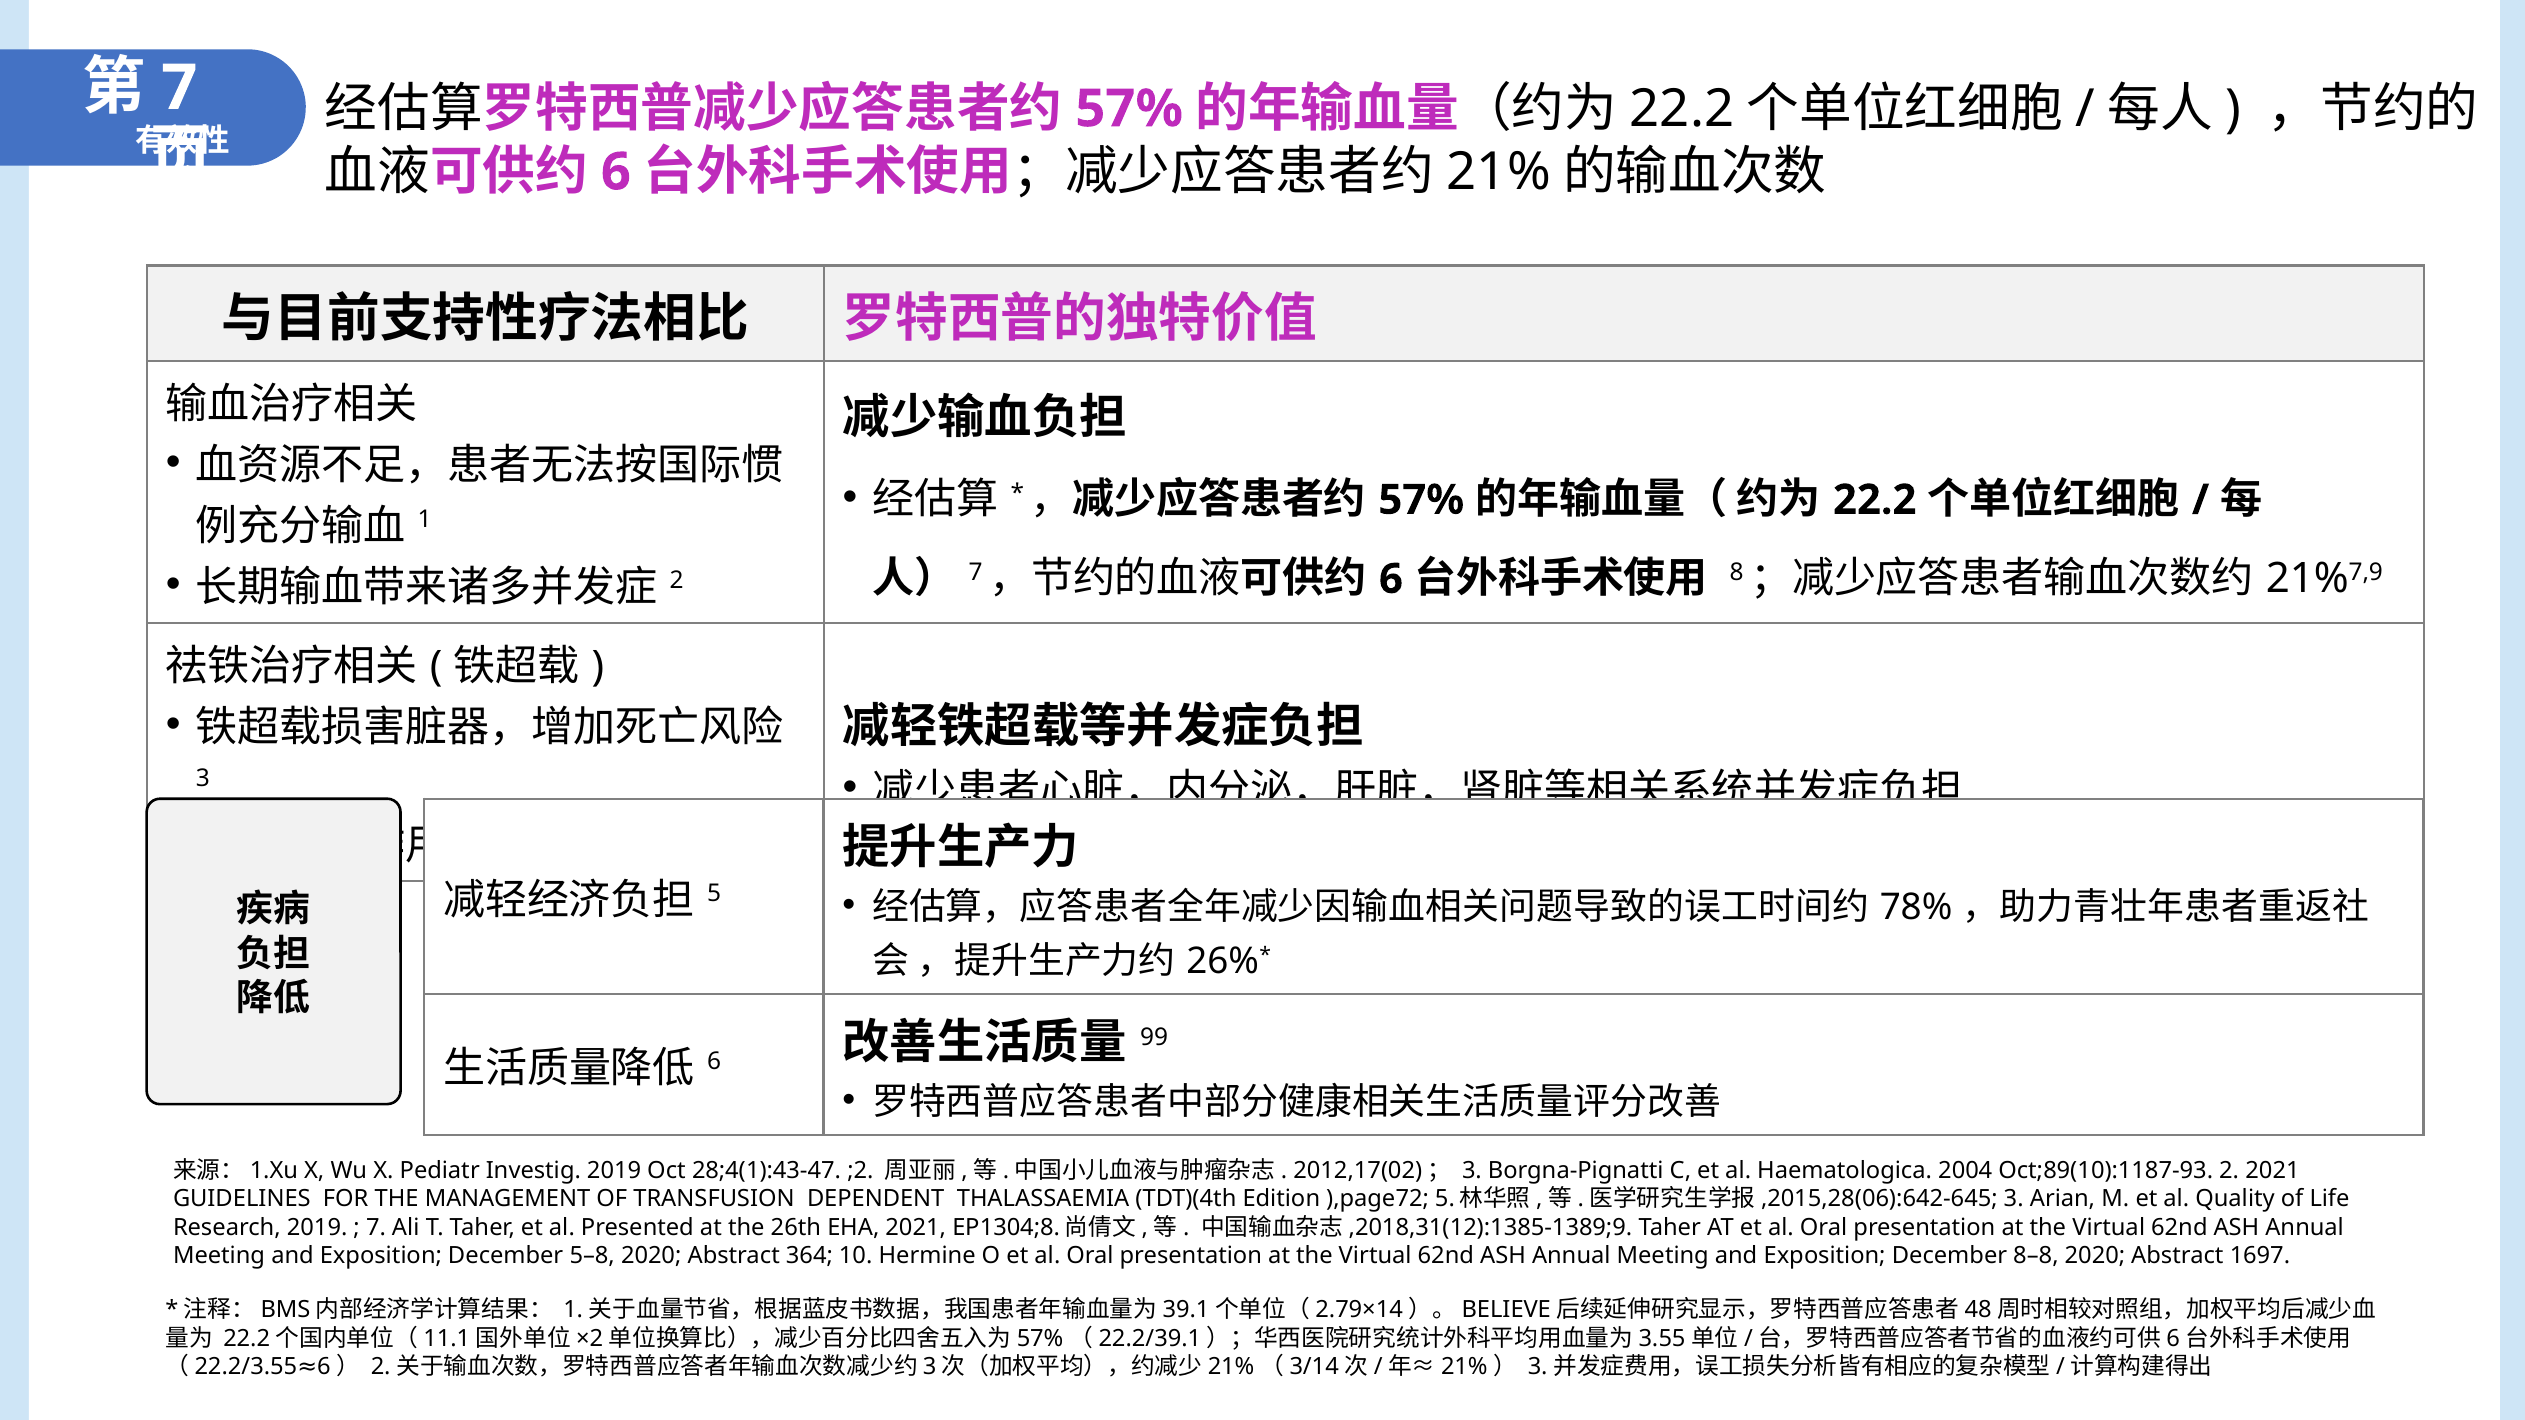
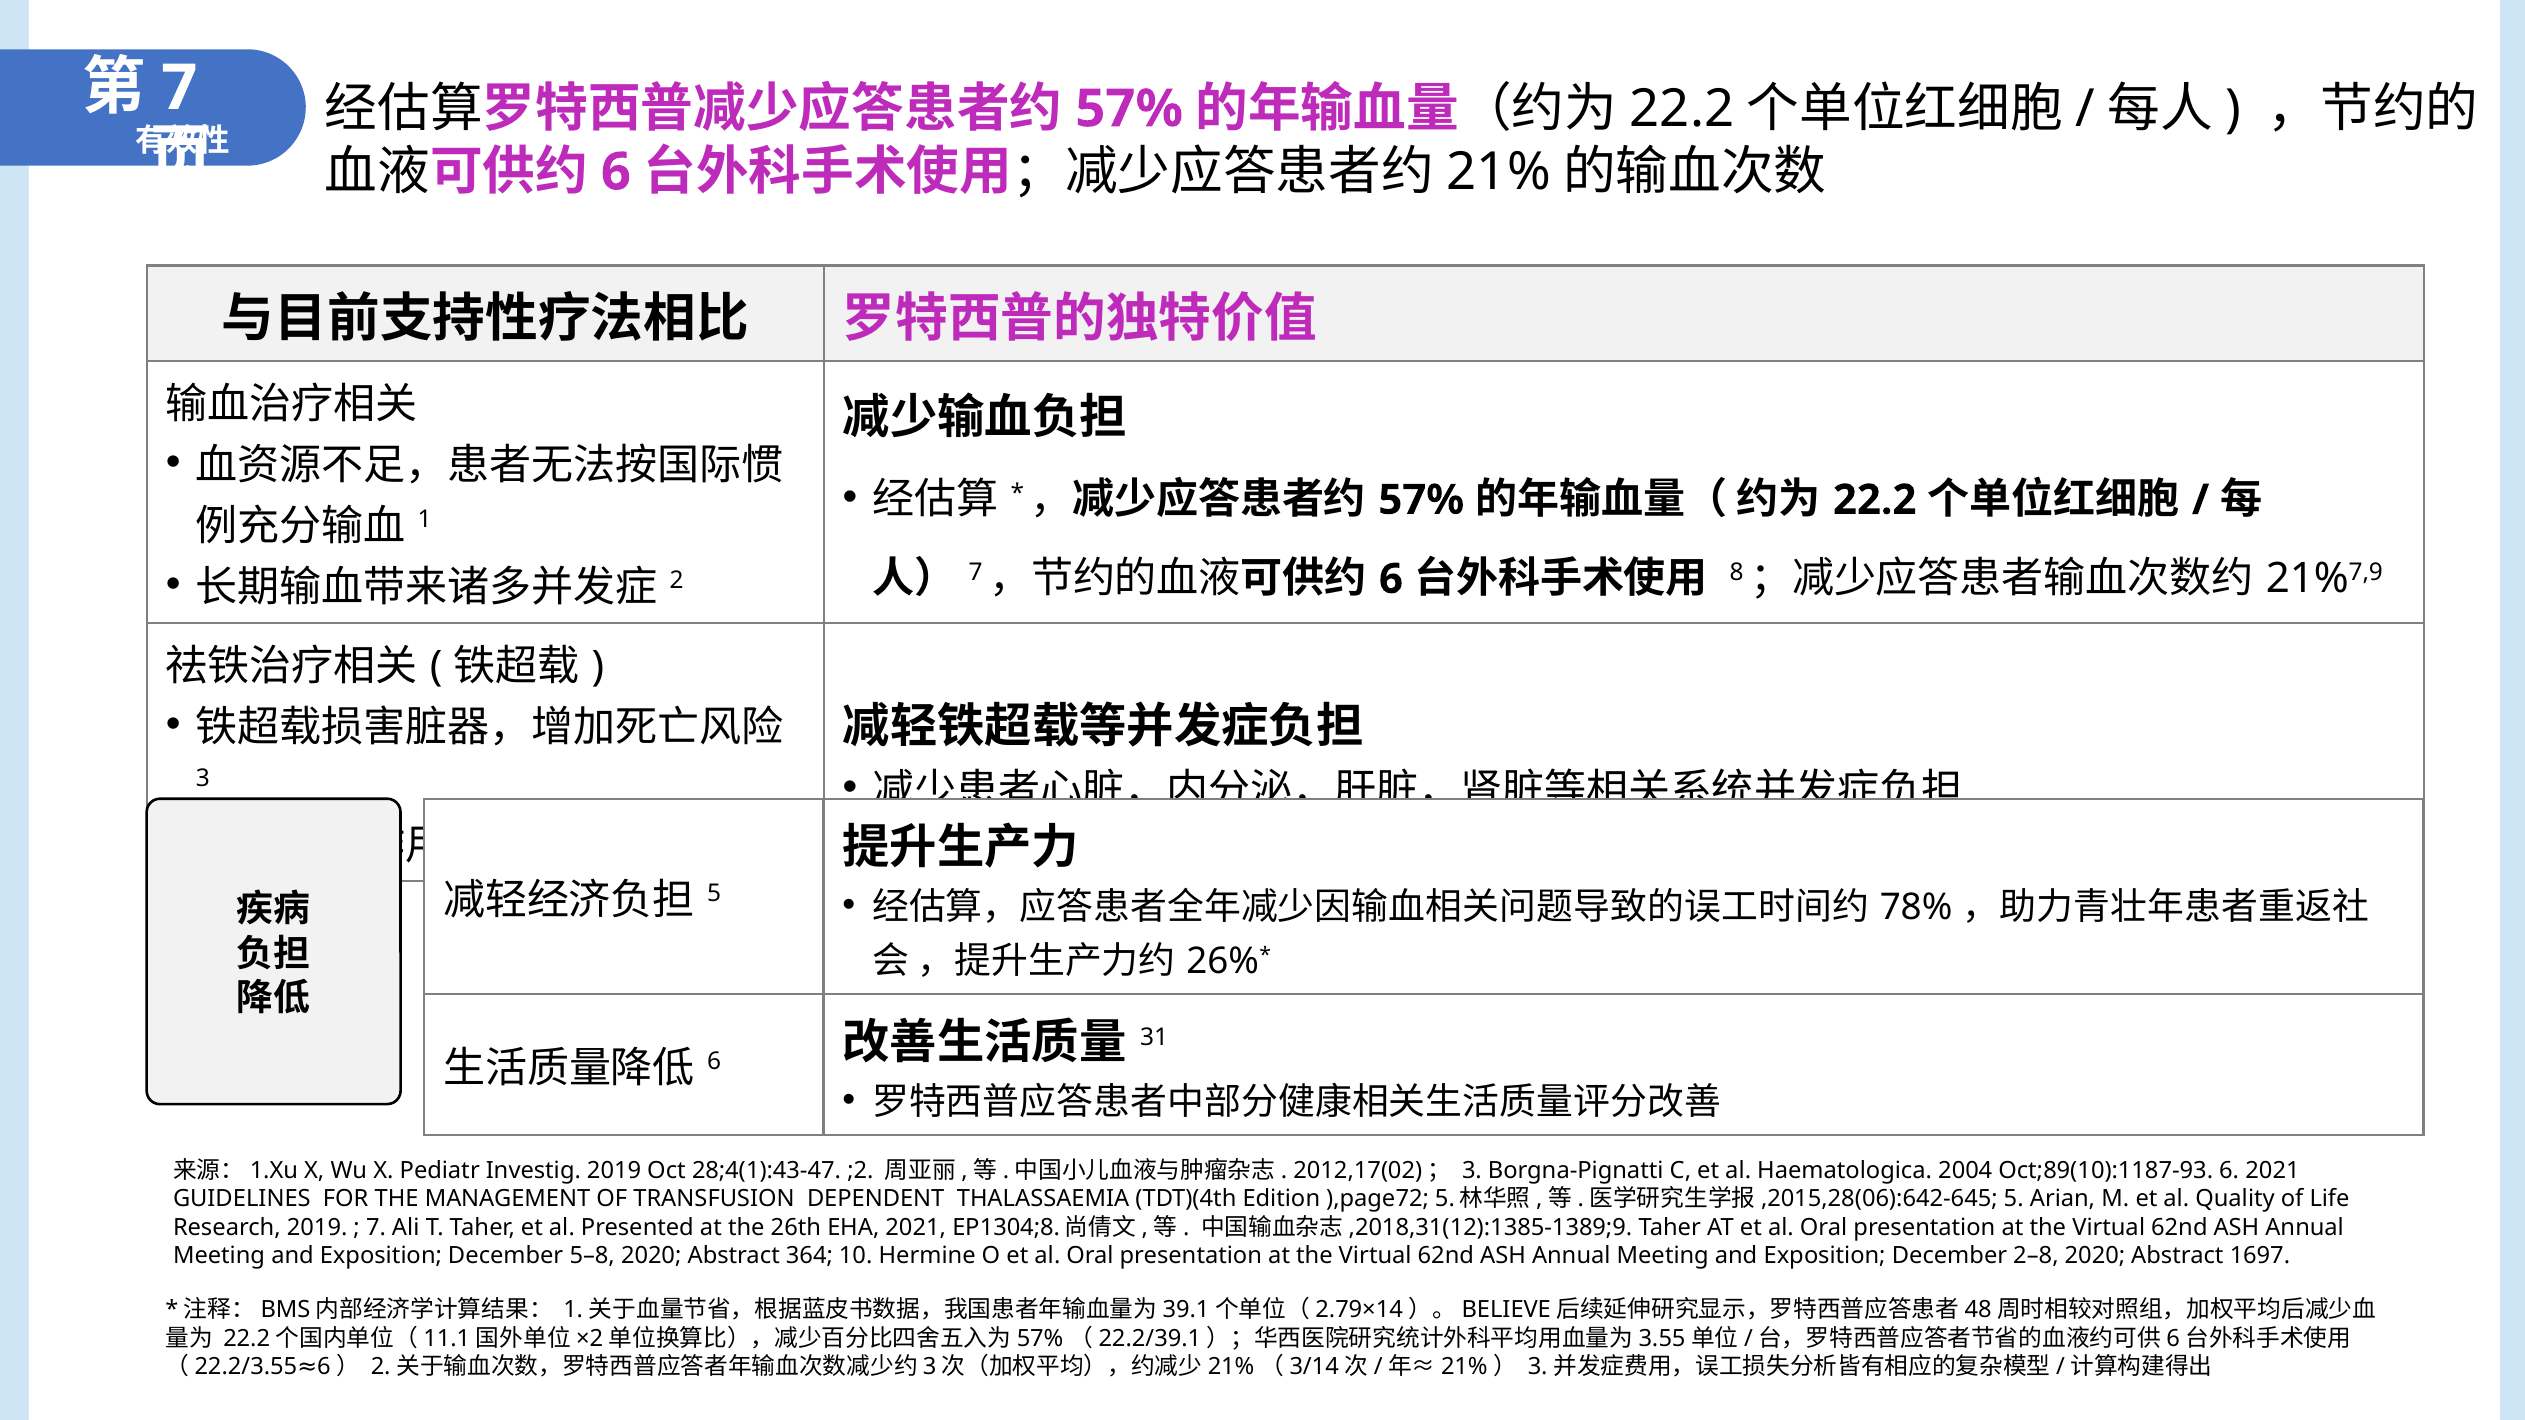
99: 99 -> 31
Oct;89(10):1187-93 2: 2 -> 6
3 at (2014, 1199): 3 -> 5
8–8: 8–8 -> 2–8
